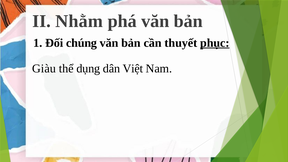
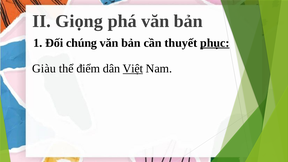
Nhằm: Nhằm -> Giọng
dụng: dụng -> điểm
Việt underline: none -> present
